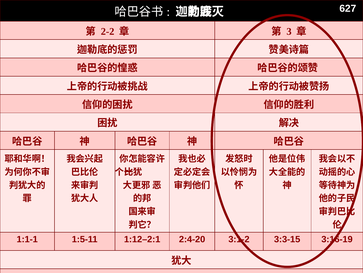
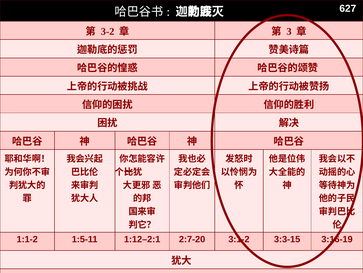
2-2: 2-2 -> 3-2
1:1-1: 1:1-1 -> 1:1-2
2:4-20: 2:4-20 -> 2:7-20
